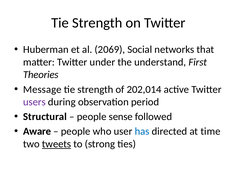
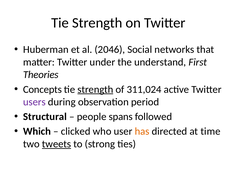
2069: 2069 -> 2046
Message: Message -> Concepts
strength at (95, 90) underline: none -> present
202,014: 202,014 -> 311,024
sense: sense -> spans
Aware: Aware -> Which
people at (76, 132): people -> clicked
has colour: blue -> orange
